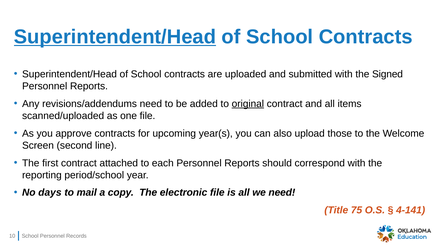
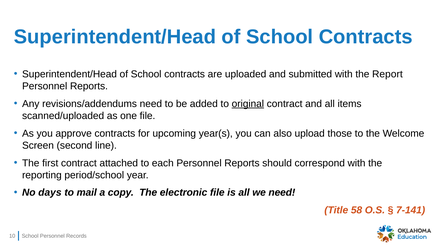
Superintendent/Head at (115, 37) underline: present -> none
Signed: Signed -> Report
75: 75 -> 58
4-141: 4-141 -> 7-141
